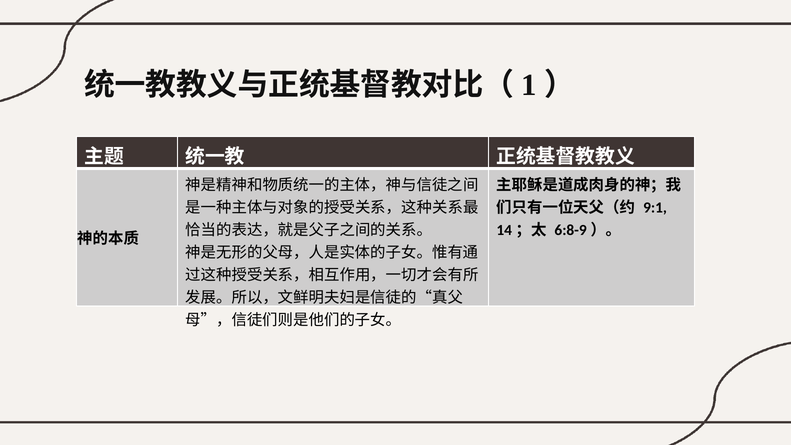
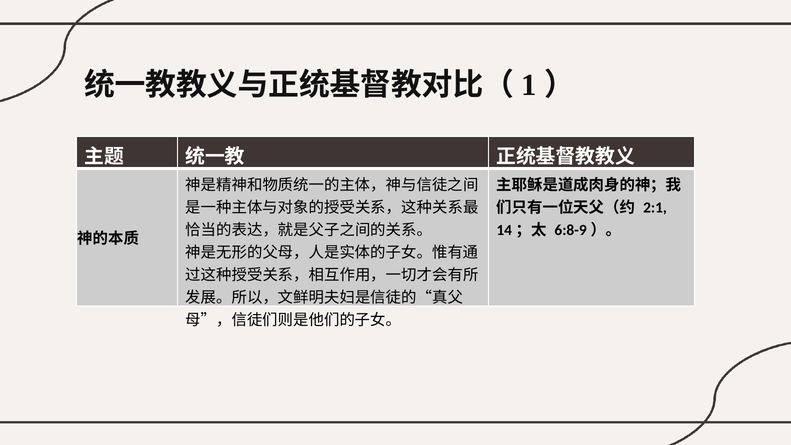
9:1: 9:1 -> 2:1
